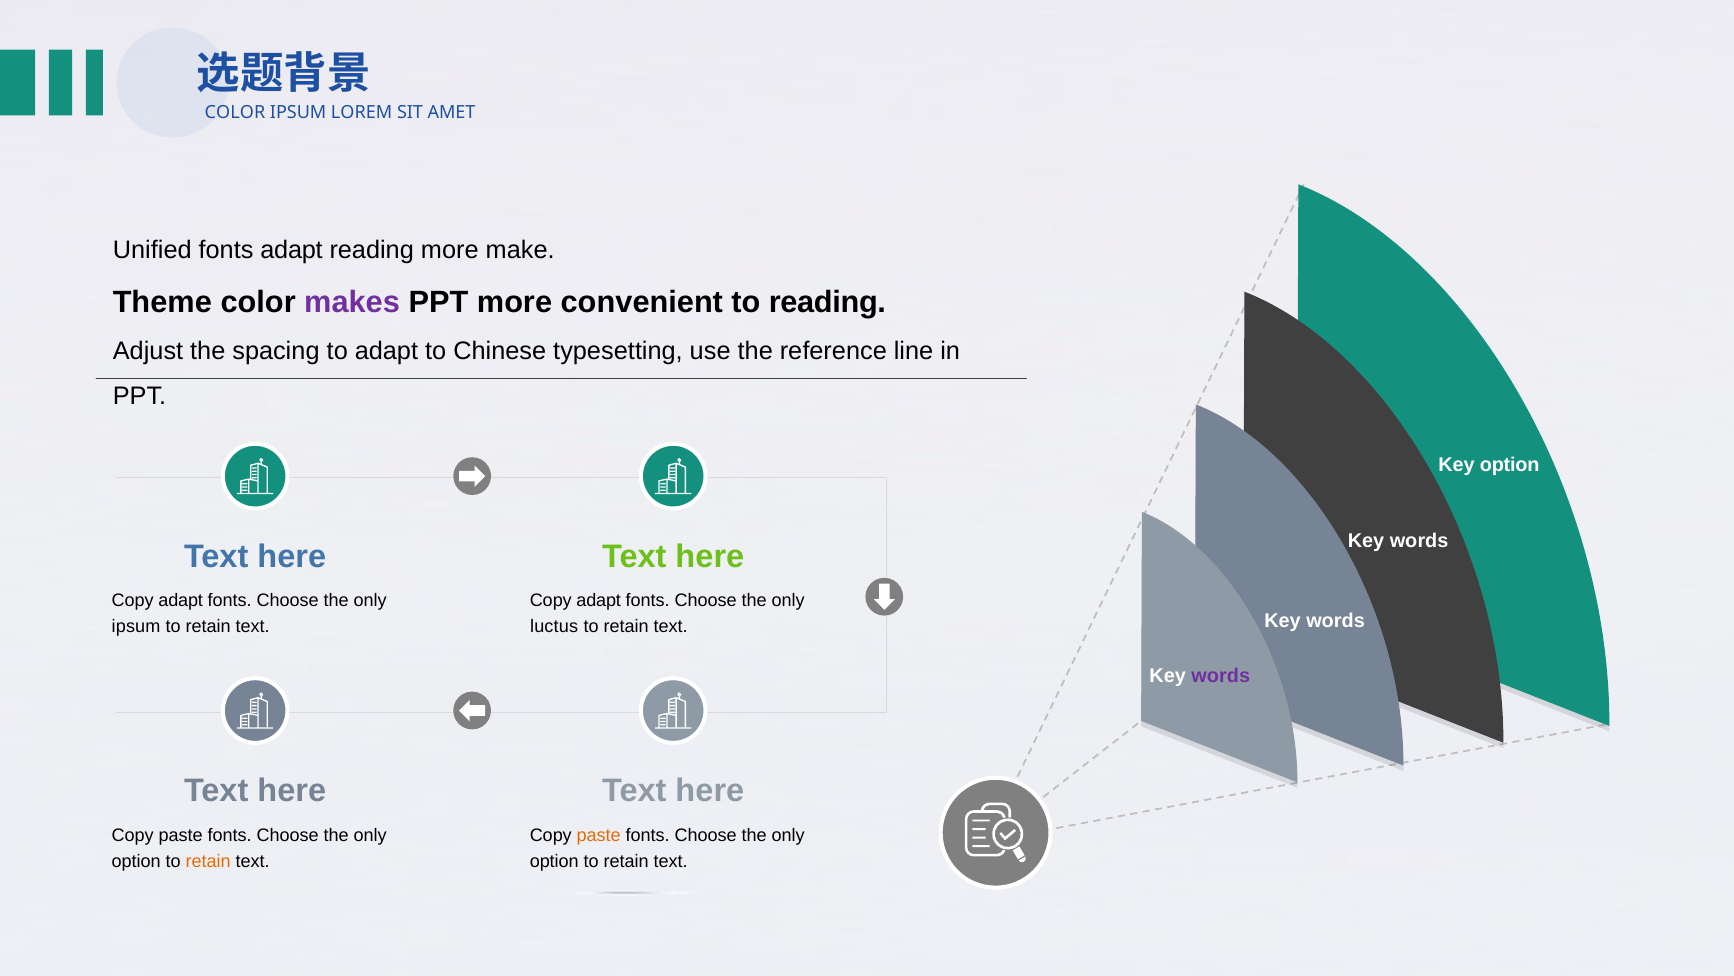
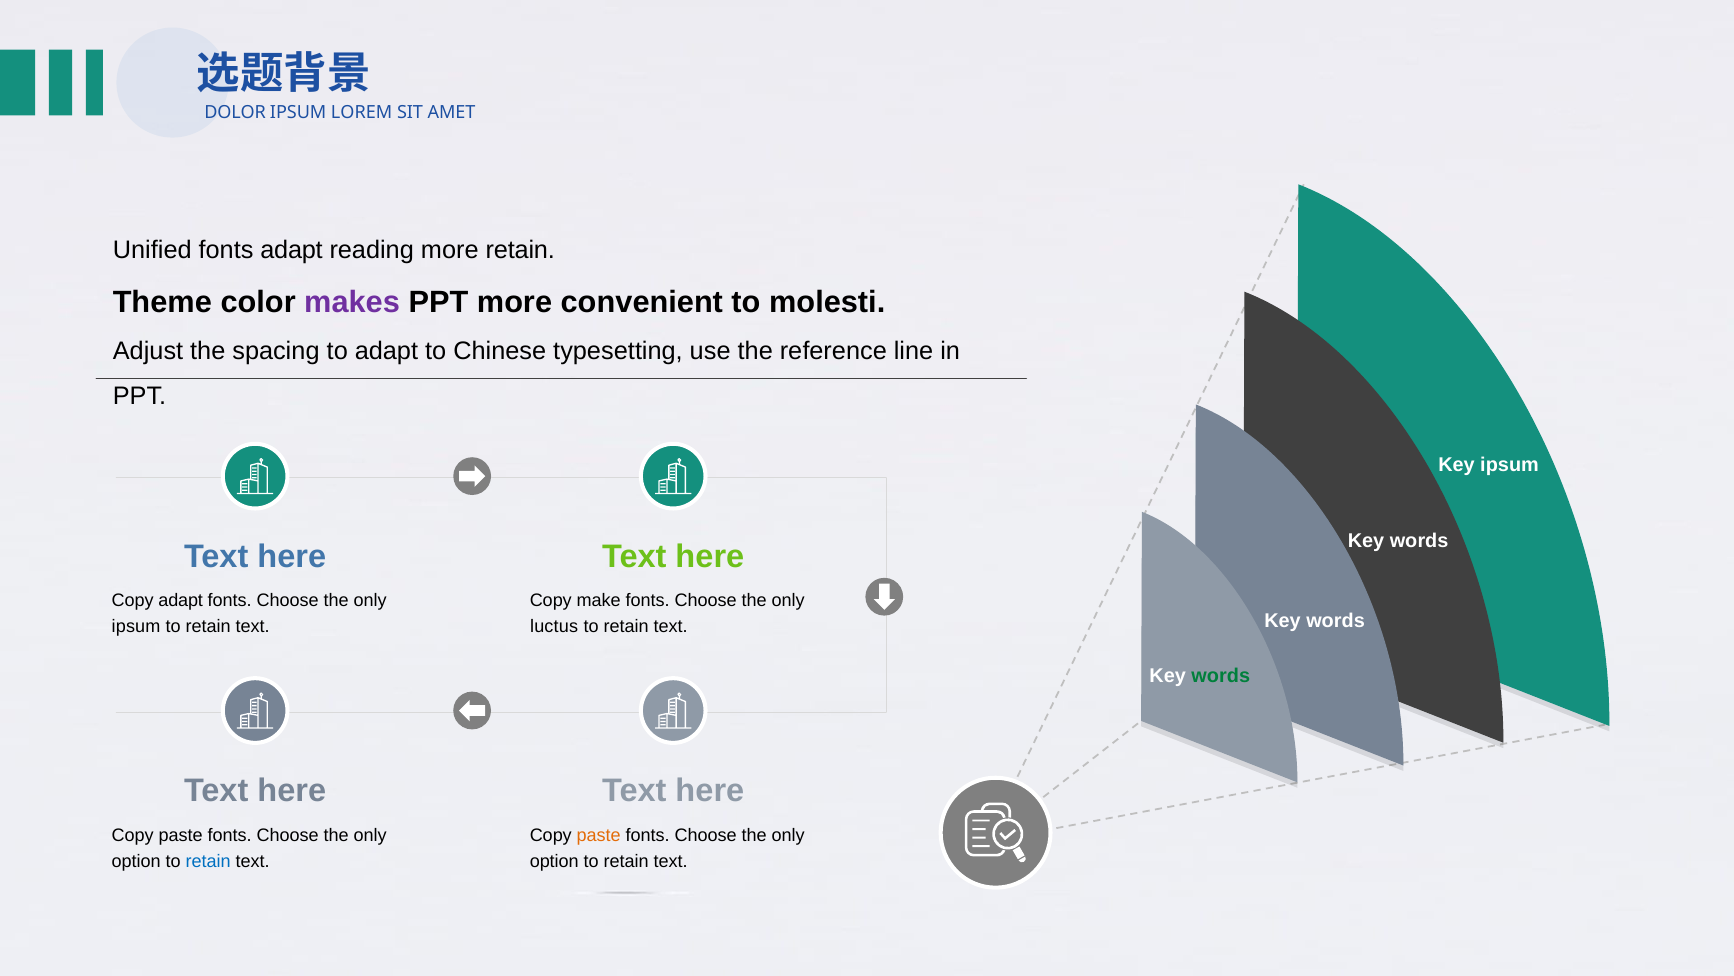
COLOR at (235, 112): COLOR -> DOLOR
more make: make -> retain
to reading: reading -> molesti
Key option: option -> ipsum
adapt at (599, 601): adapt -> make
words at (1221, 675) colour: purple -> green
retain at (208, 861) colour: orange -> blue
